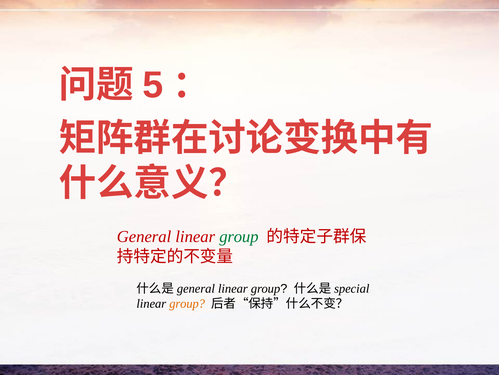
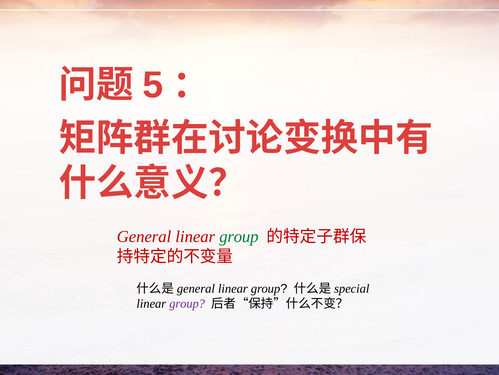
group at (187, 303) colour: orange -> purple
